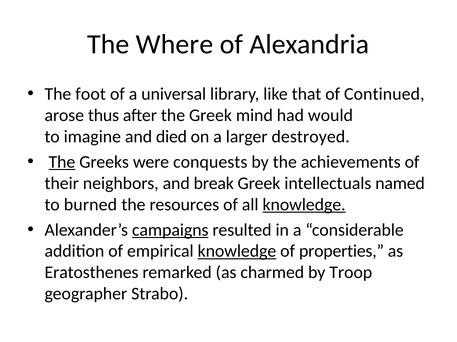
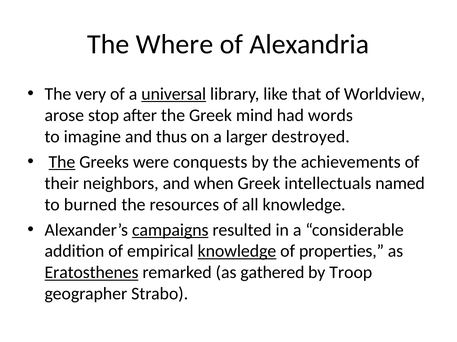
foot: foot -> very
universal underline: none -> present
Continued: Continued -> Worldview
thus: thus -> stop
would: would -> words
died: died -> thus
break: break -> when
knowledge at (304, 205) underline: present -> none
Eratosthenes underline: none -> present
charmed: charmed -> gathered
